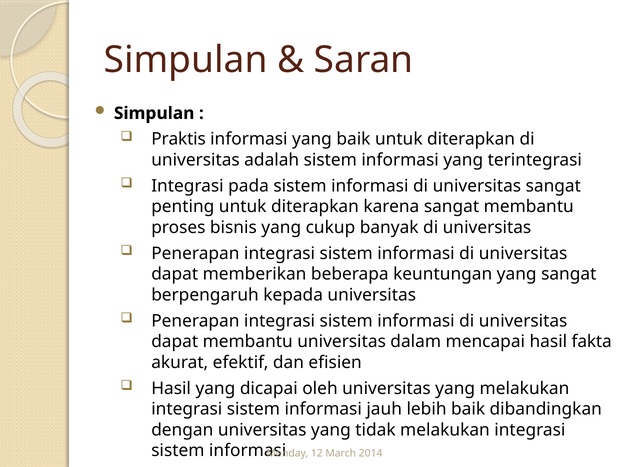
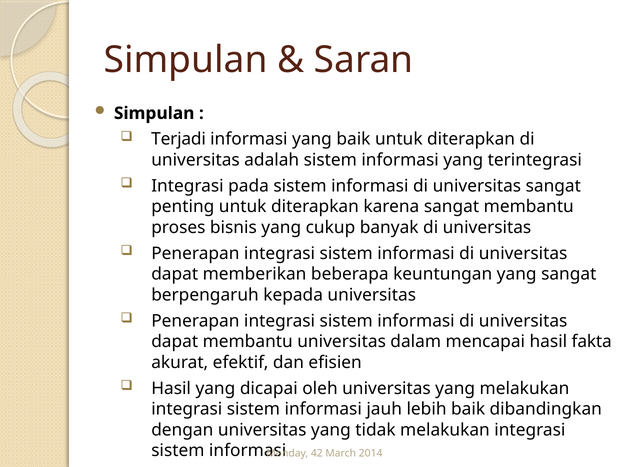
Praktis: Praktis -> Terjadi
12: 12 -> 42
